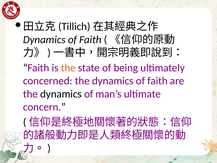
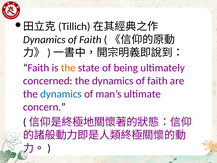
dynamics at (61, 94) colour: black -> blue
